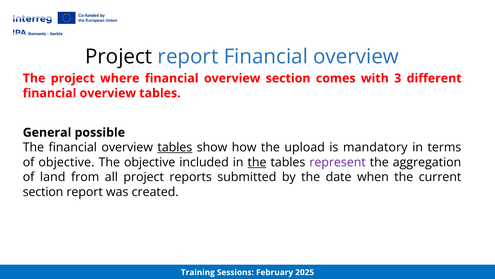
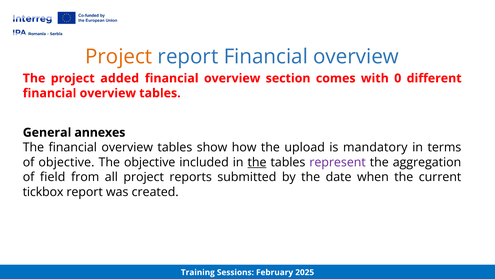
Project at (119, 57) colour: black -> orange
where: where -> added
3: 3 -> 0
possible: possible -> annexes
tables at (175, 147) underline: present -> none
land: land -> field
section at (43, 192): section -> tickbox
